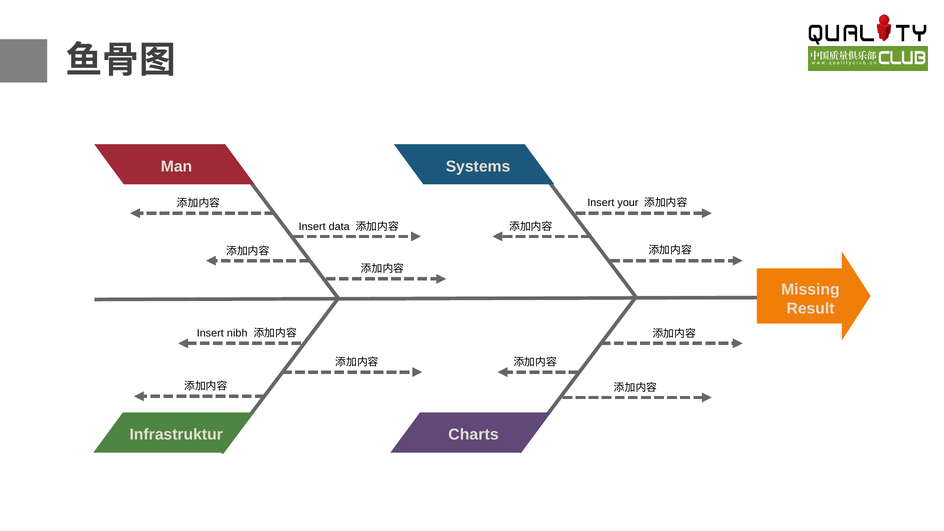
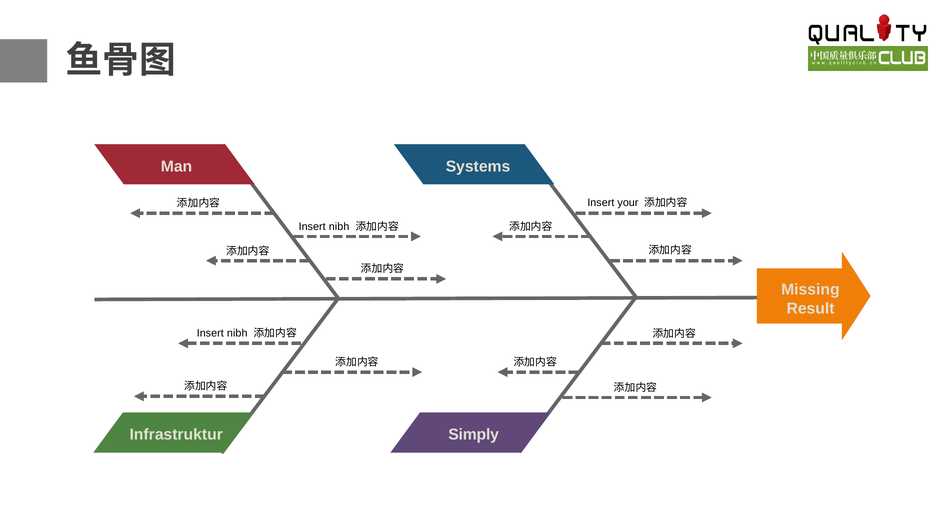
data at (339, 227): data -> nibh
Charts: Charts -> Simply
